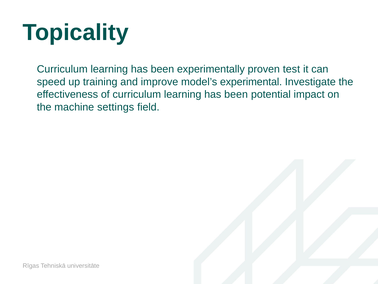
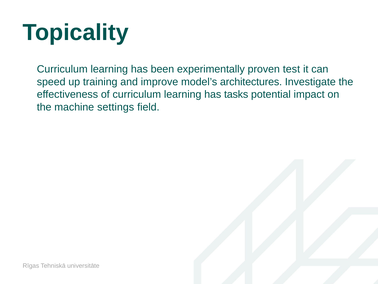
experimental: experimental -> architectures
curriculum learning has been: been -> tasks
